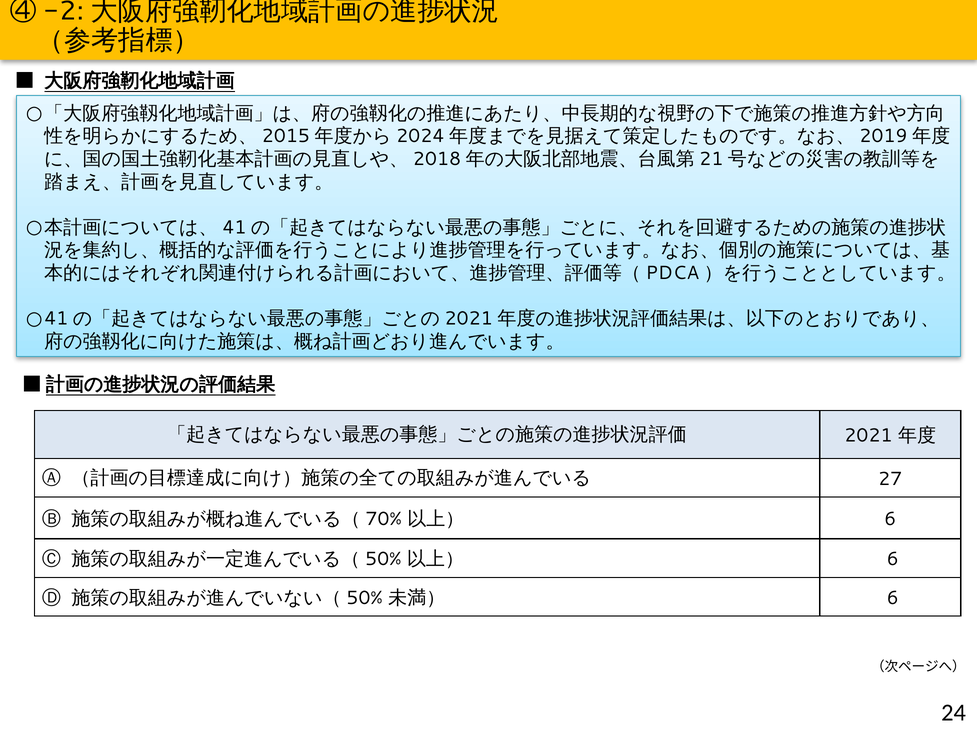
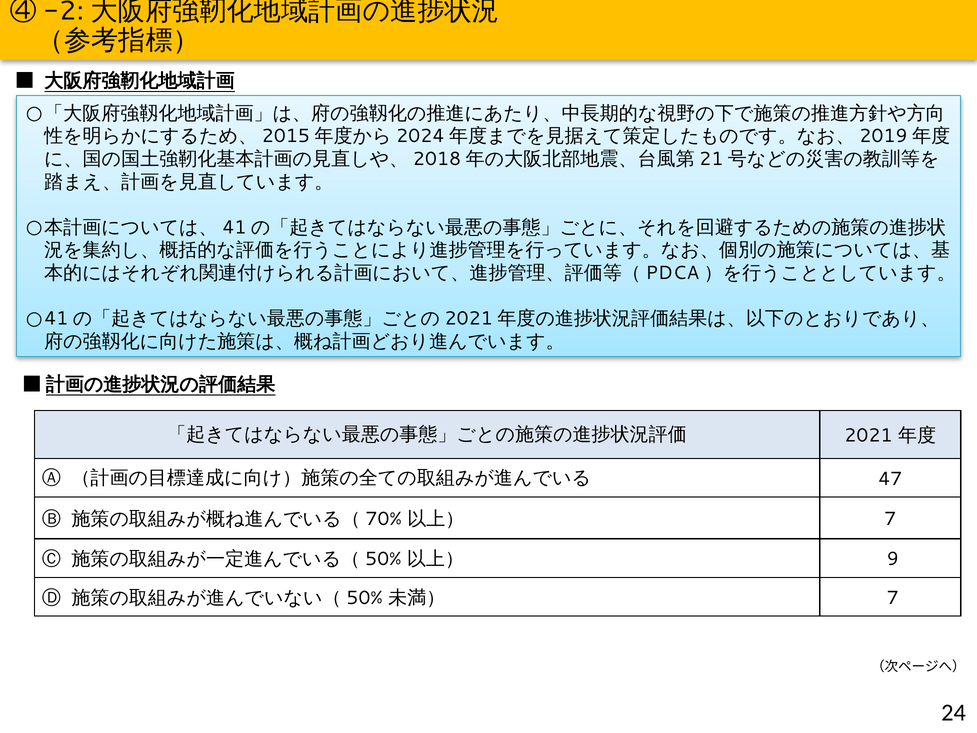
27: 27 -> 47
6 at (890, 519): 6 -> 7
6 at (893, 559): 6 -> 9
6 at (893, 598): 6 -> 7
